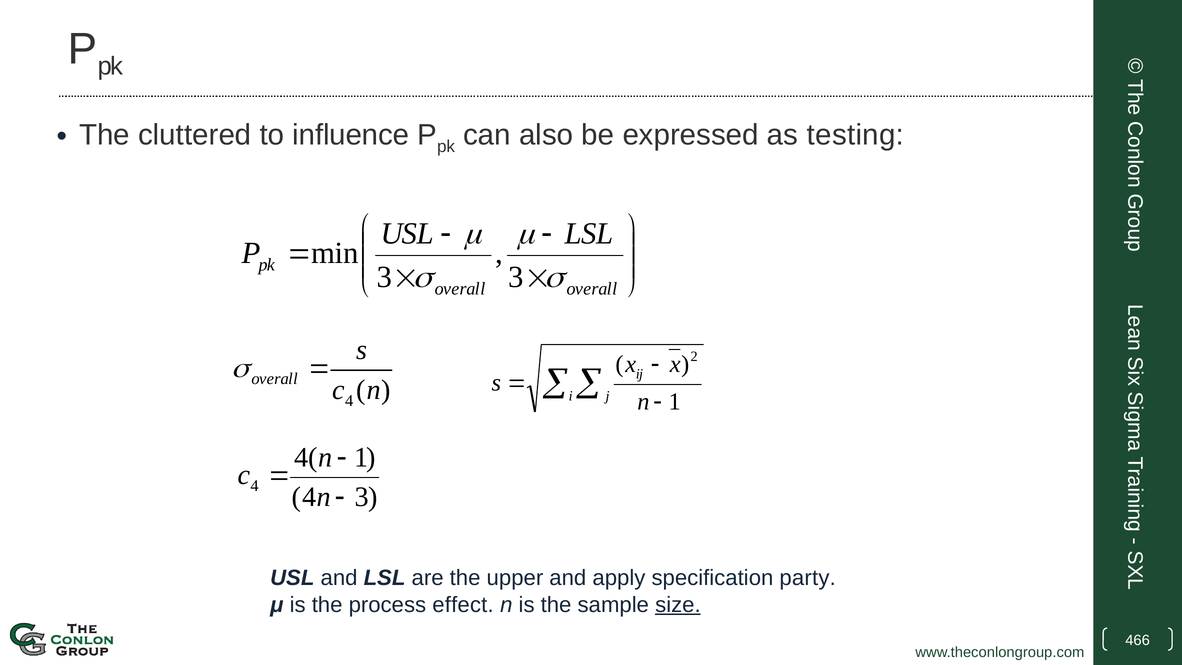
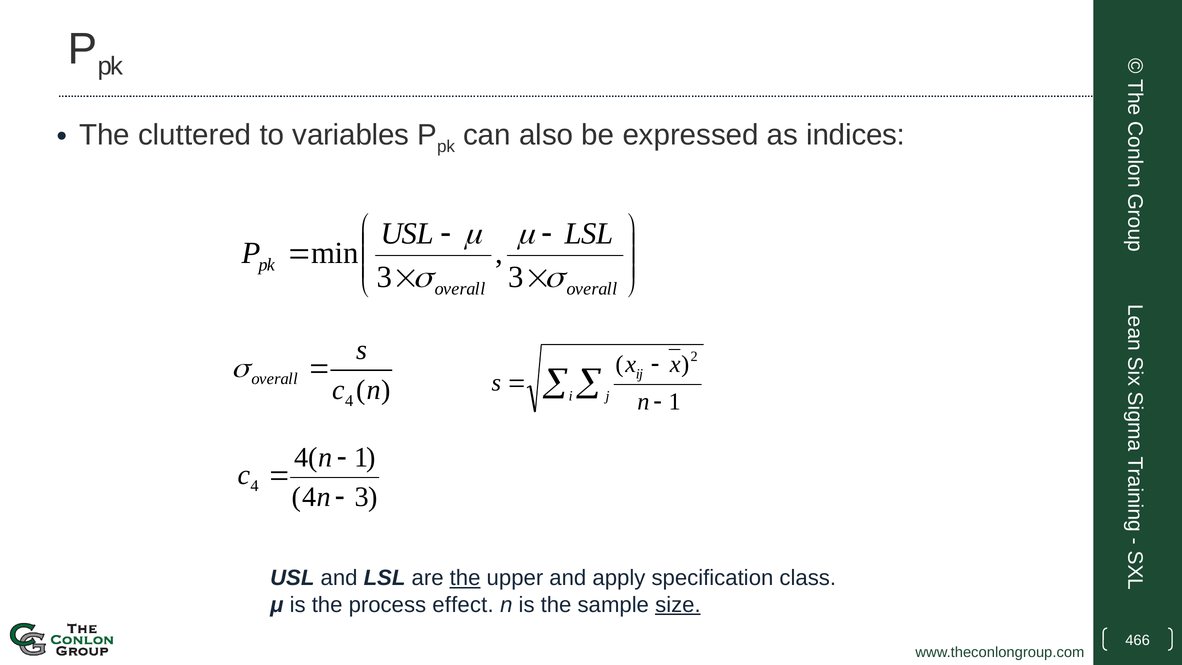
influence: influence -> variables
testing: testing -> indices
the at (465, 578) underline: none -> present
party: party -> class
